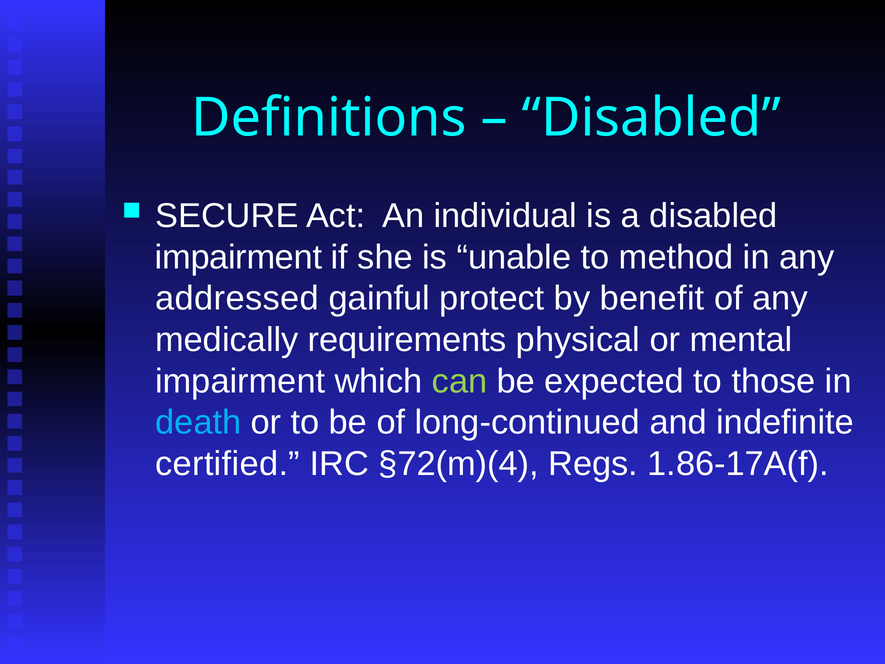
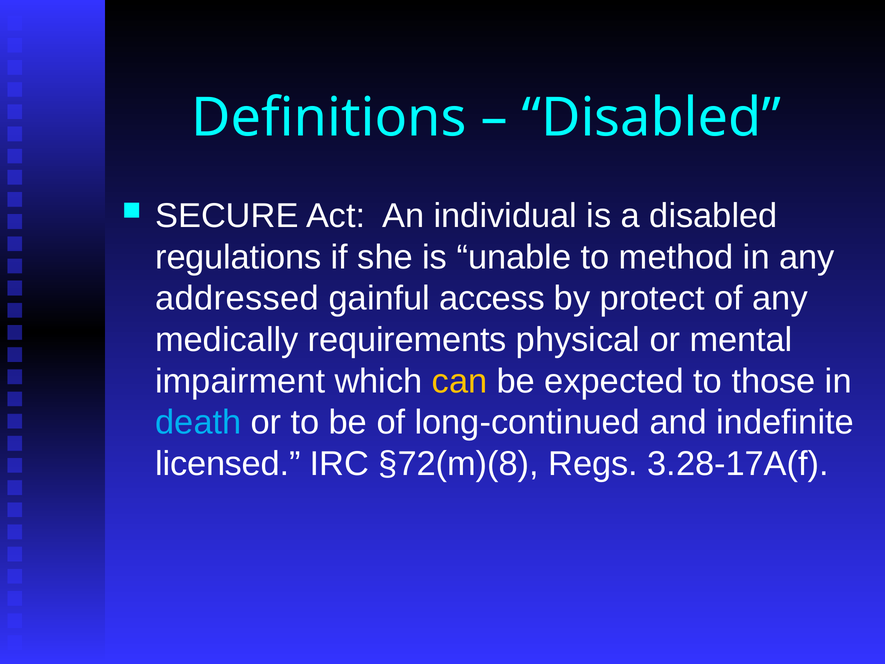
impairment at (238, 257): impairment -> regulations
protect: protect -> access
benefit: benefit -> protect
can colour: light green -> yellow
certified: certified -> licensed
§72(m)(4: §72(m)(4 -> §72(m)(8
1.86-17A(f: 1.86-17A(f -> 3.28-17A(f
